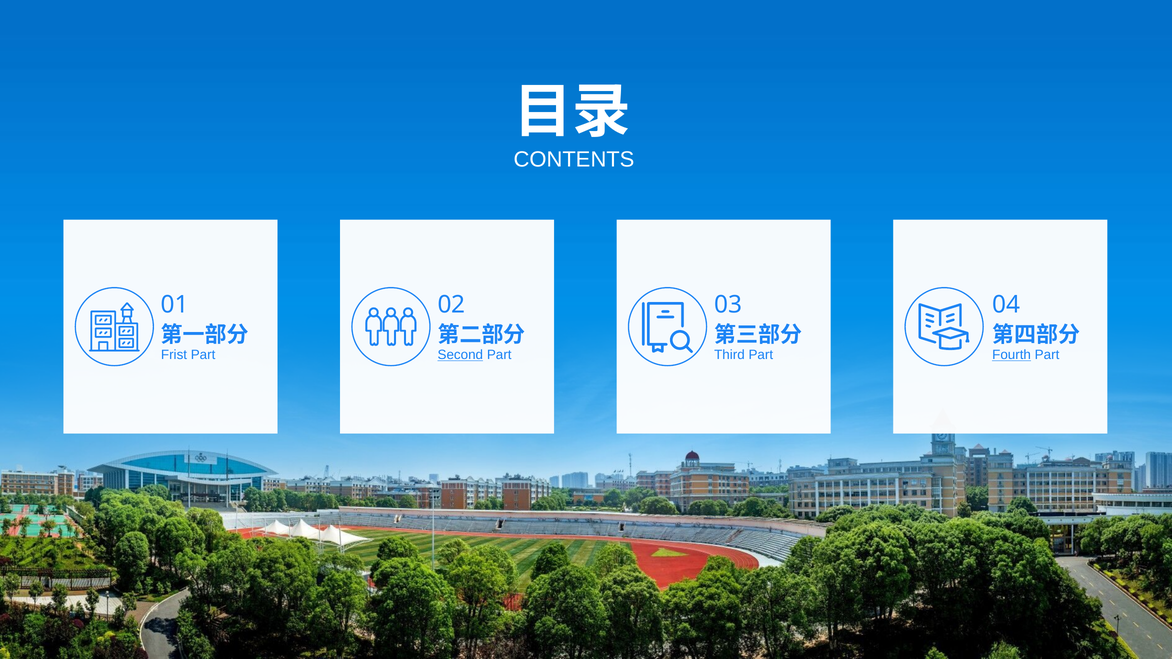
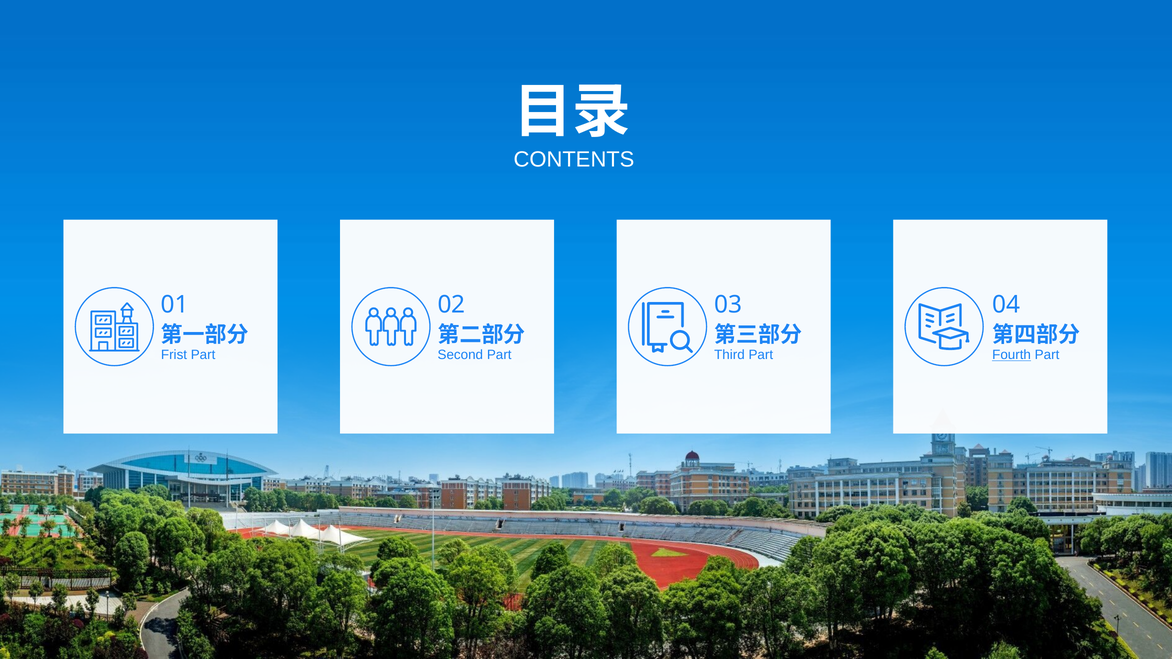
Second underline: present -> none
